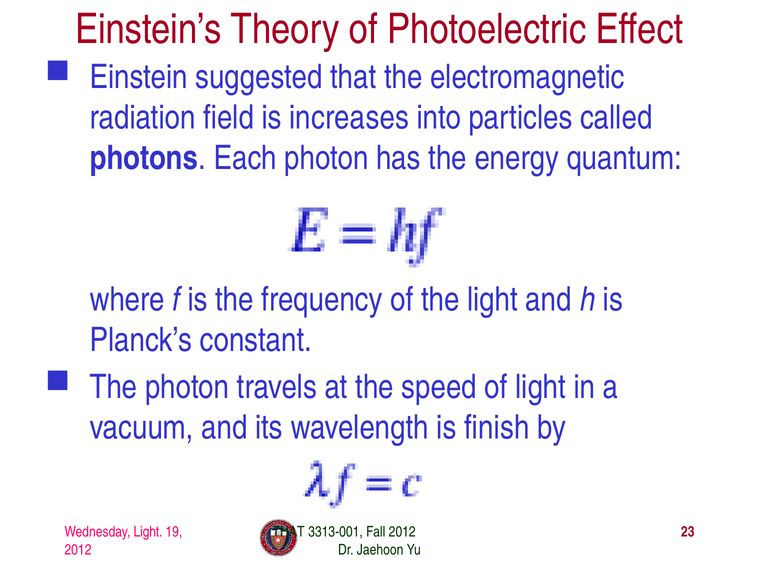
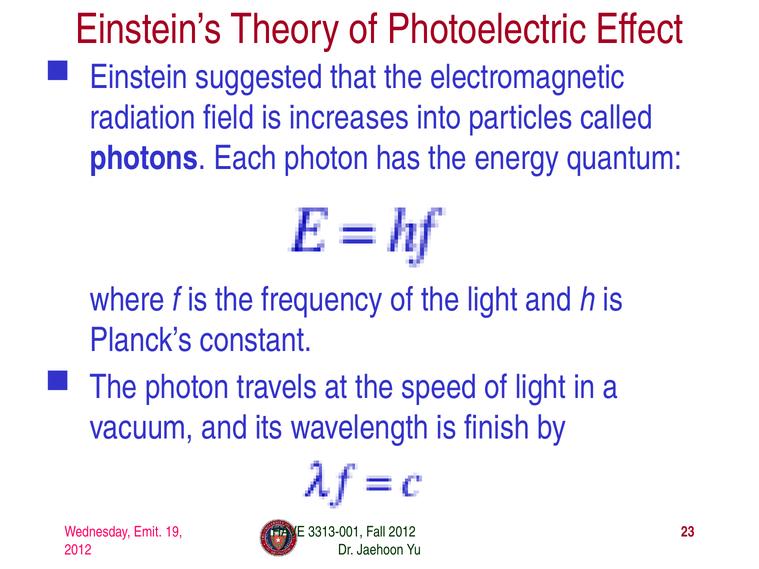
Wednesday Light: Light -> Emit
THAT at (289, 532): THAT -> HAVE
